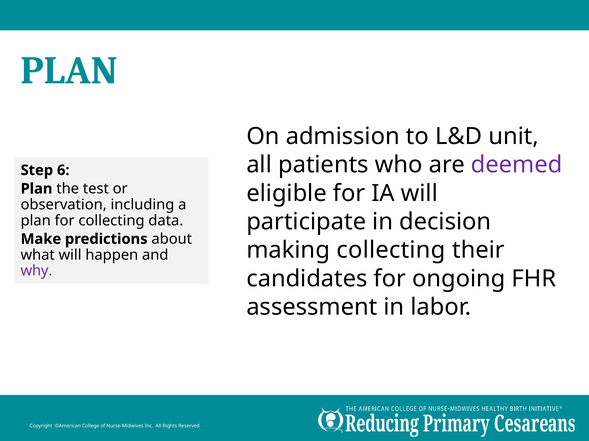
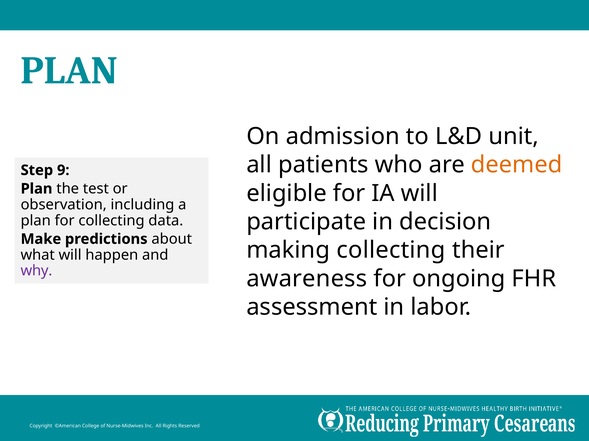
deemed colour: purple -> orange
6: 6 -> 9
candidates: candidates -> awareness
